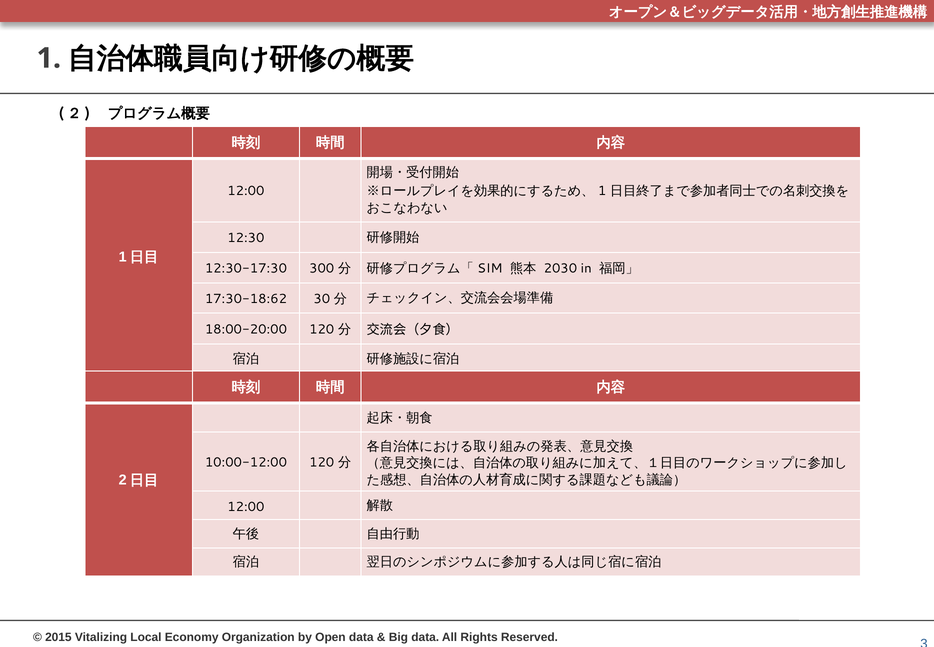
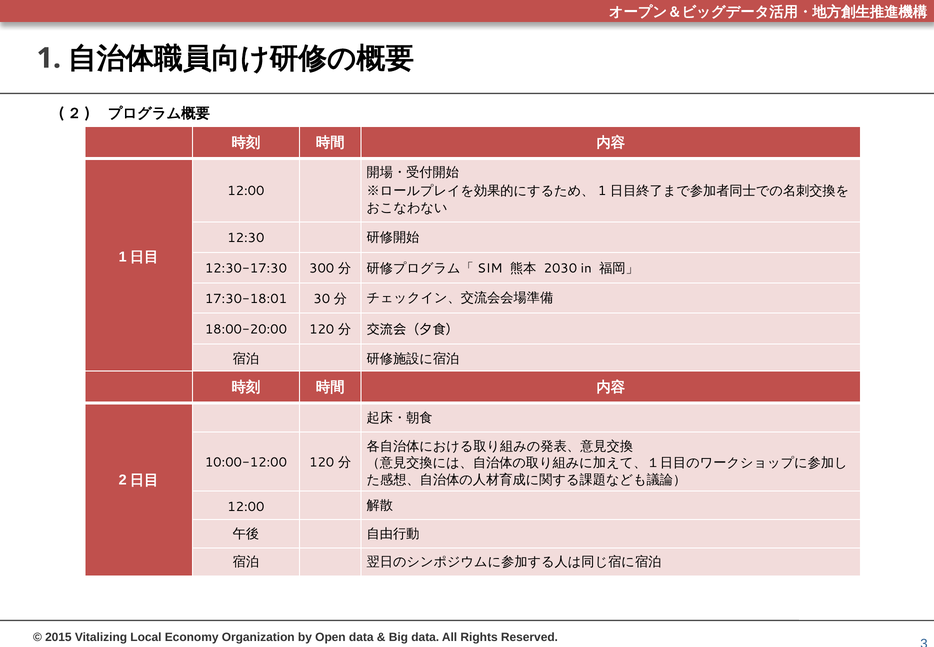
17:30-18:62: 17:30-18:62 -> 17:30-18:01
